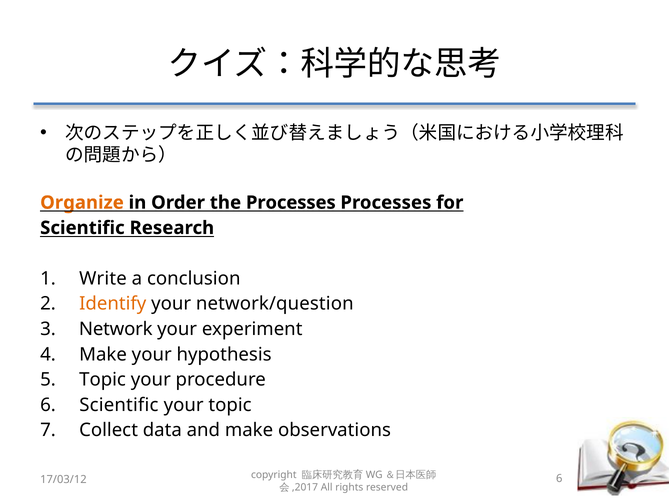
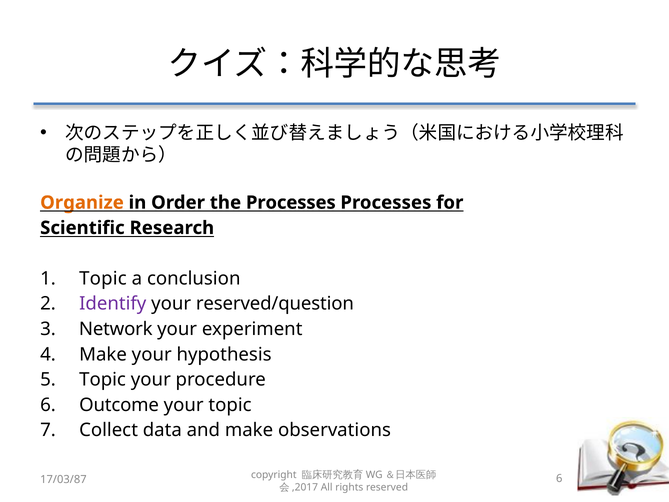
Write at (103, 278): Write -> Topic
Identify colour: orange -> purple
network/question: network/question -> reserved/question
6 Scientific: Scientific -> Outcome
17/03/12: 17/03/12 -> 17/03/87
